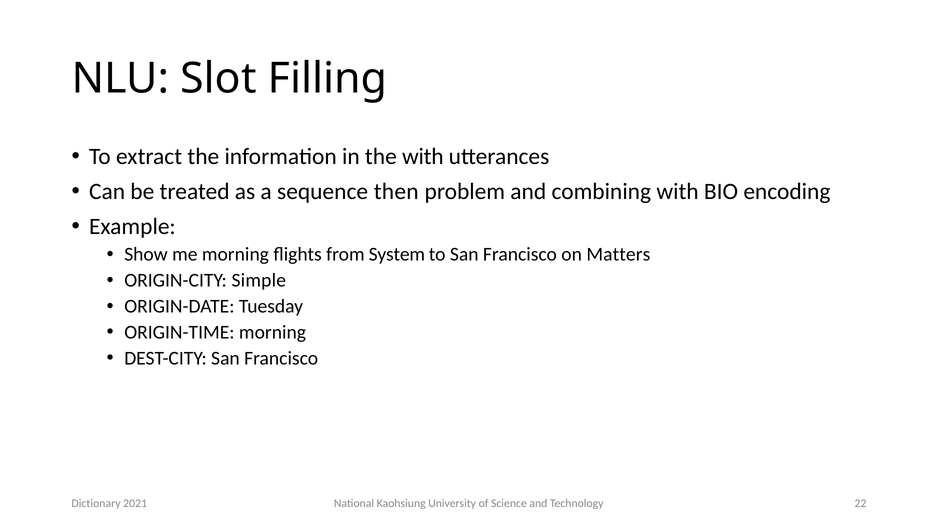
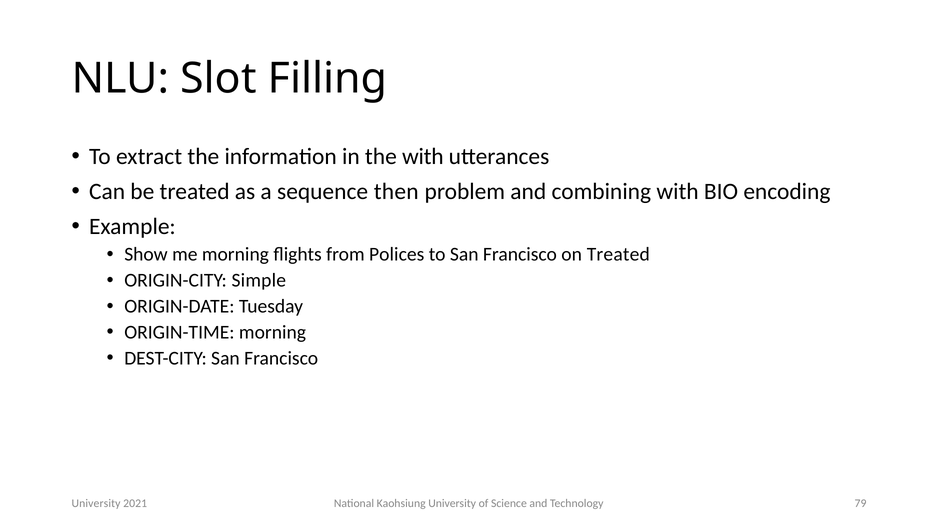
System: System -> Polices
on Matters: Matters -> Treated
22: 22 -> 79
Dictionary at (96, 504): Dictionary -> University
